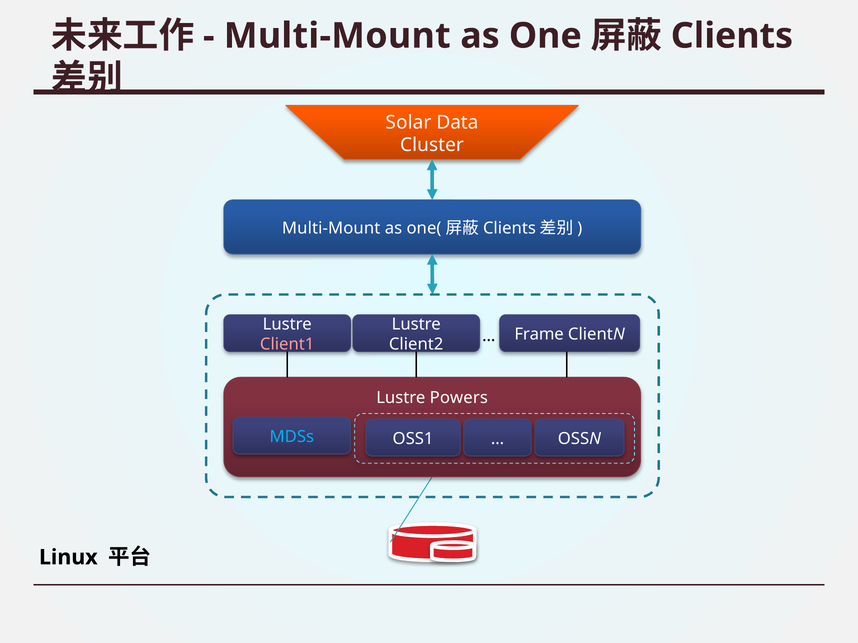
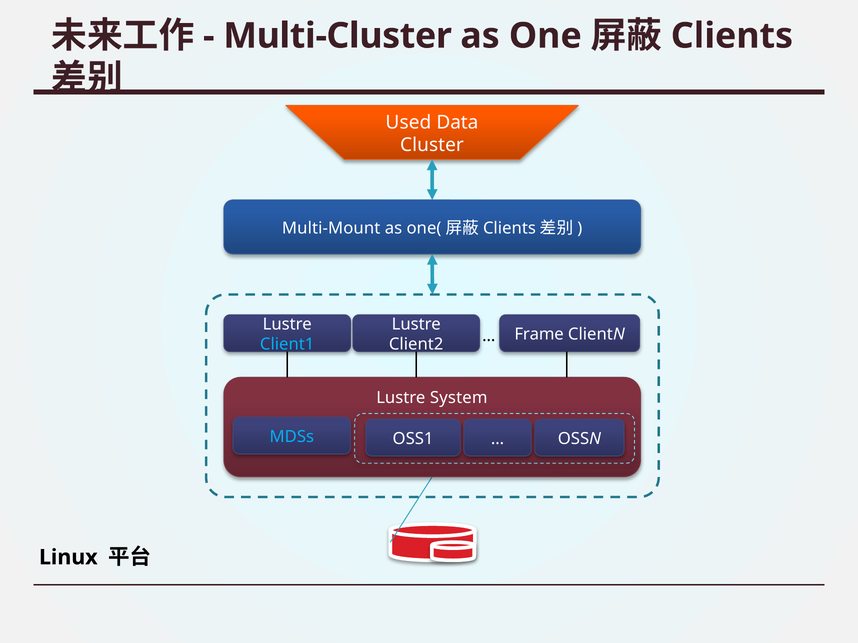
Multi-Mount at (337, 36): Multi-Mount -> Multi-Cluster
Solar: Solar -> Used
Client1 colour: pink -> light blue
Powers: Powers -> System
